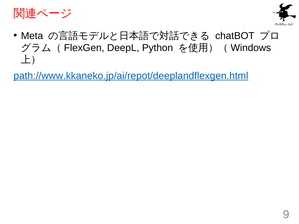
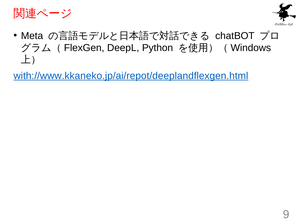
path://www.kkaneko.jp/ai/repot/deeplandflexgen.html: path://www.kkaneko.jp/ai/repot/deeplandflexgen.html -> with://www.kkaneko.jp/ai/repot/deeplandflexgen.html
